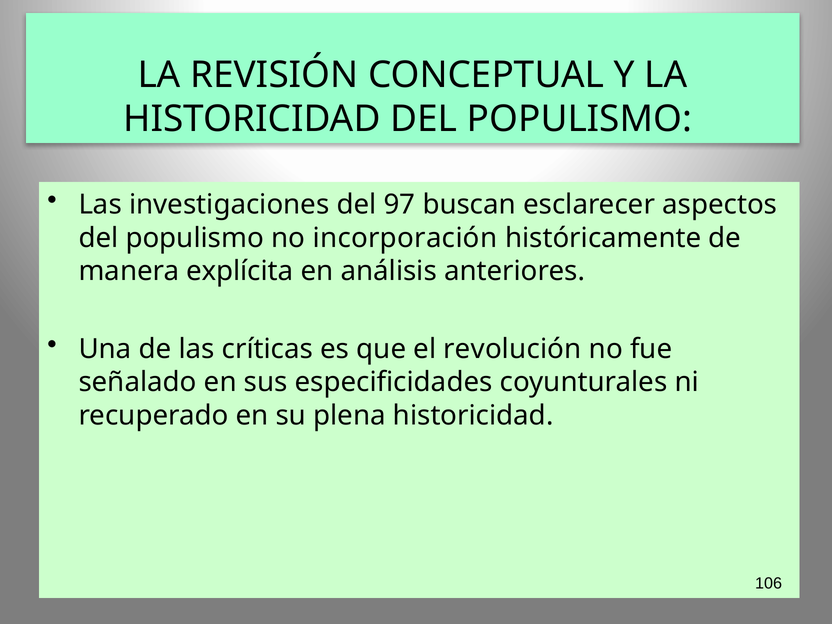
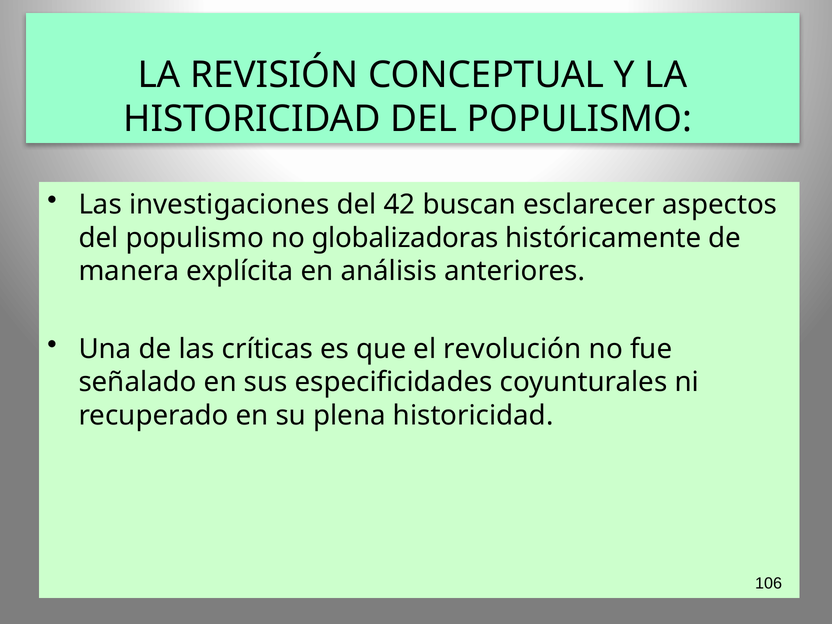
97: 97 -> 42
incorporación: incorporación -> globalizadoras
